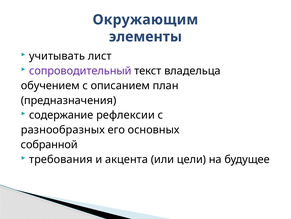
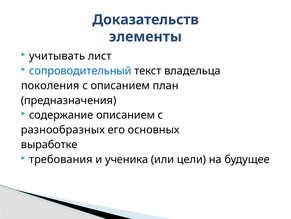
Окружающим: Окружающим -> Доказательств
сопроводительный colour: purple -> blue
обучением: обучением -> поколения
содержание рефлексии: рефлексии -> описанием
собранной: собранной -> выработке
акцента: акцента -> ученика
